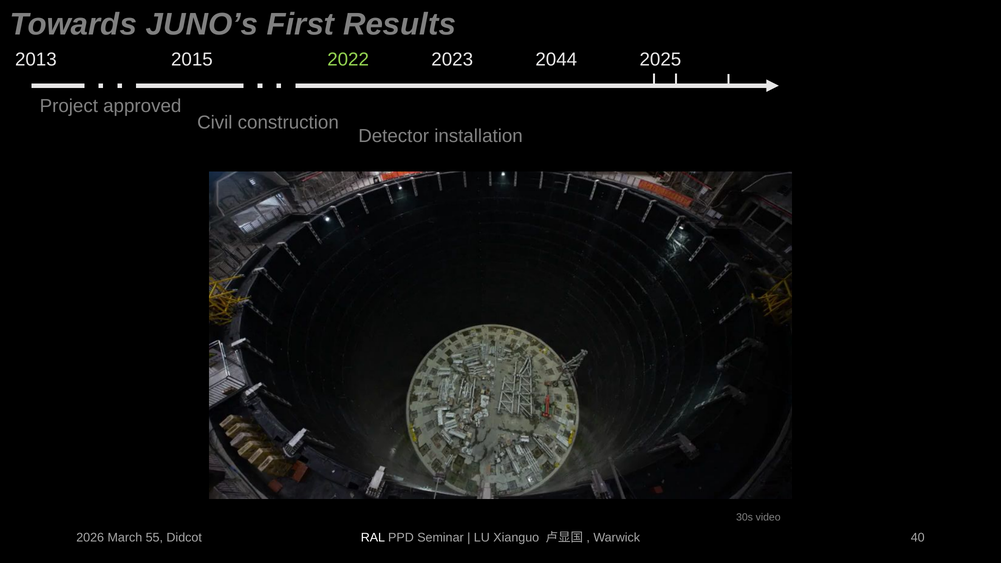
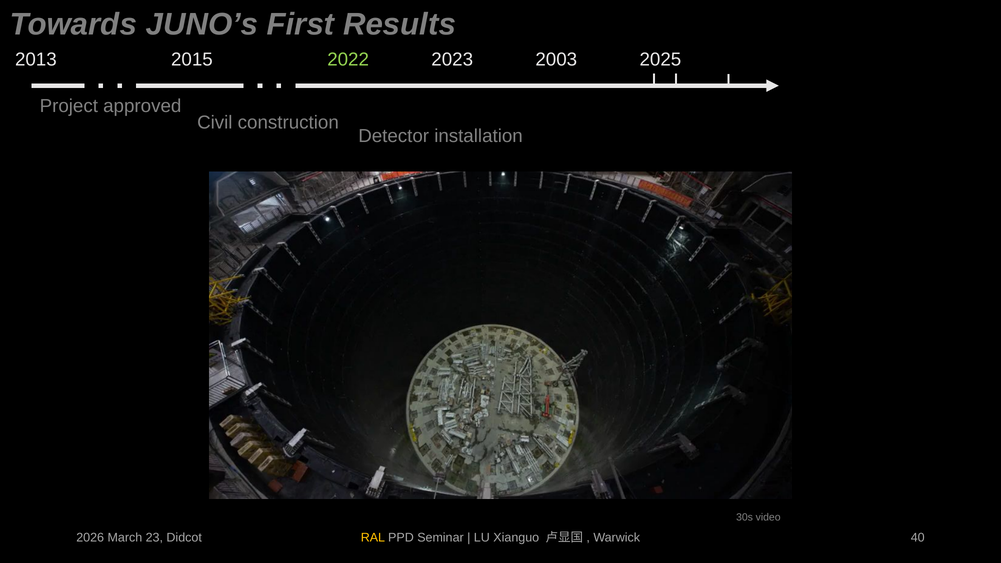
2044: 2044 -> 2003
55: 55 -> 23
RAL colour: white -> yellow
